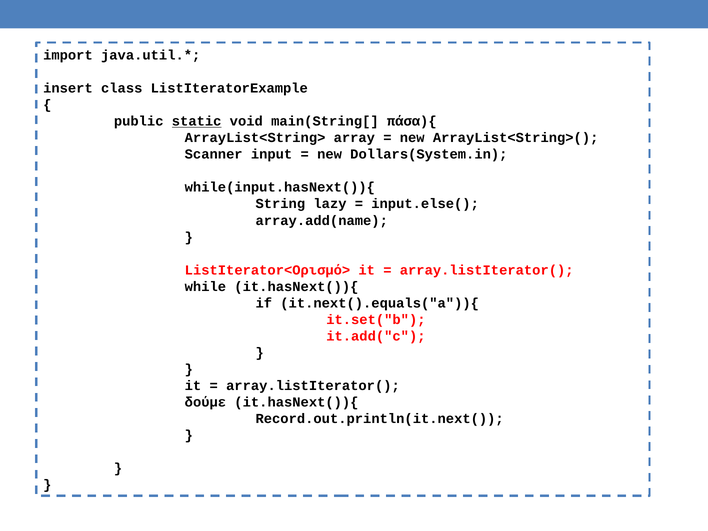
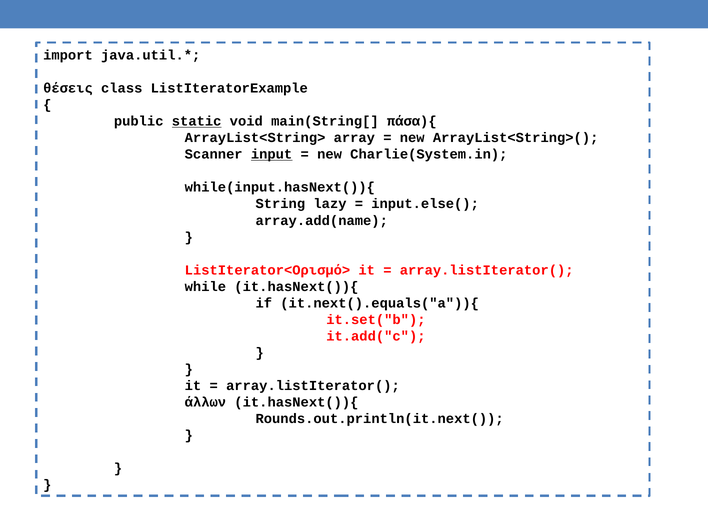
insert: insert -> θέσεις
input underline: none -> present
Dollars(System.in: Dollars(System.in -> Charlie(System.in
δούμε: δούμε -> άλλων
Record.out.println(it.next(: Record.out.println(it.next( -> Rounds.out.println(it.next(
